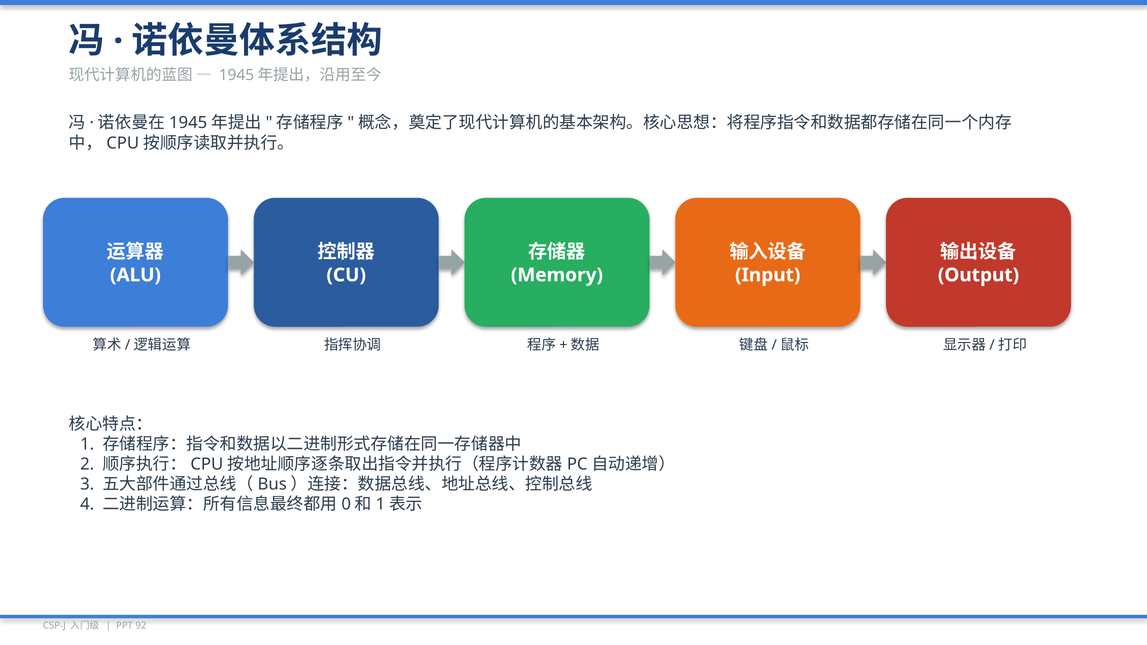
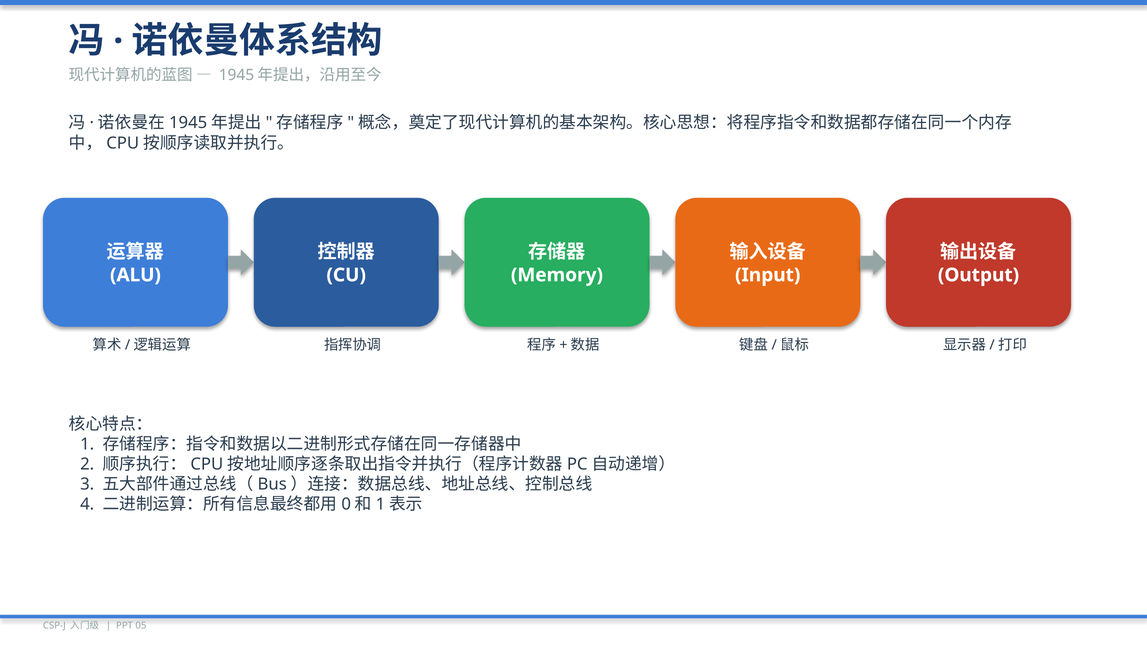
92: 92 -> 05
